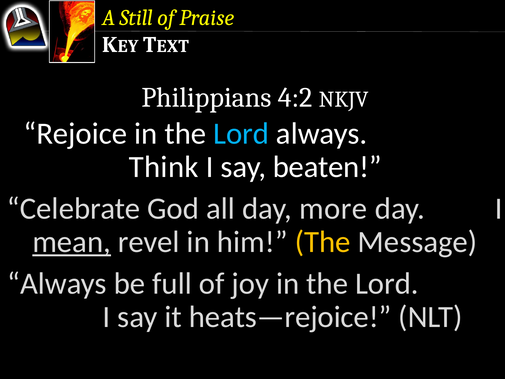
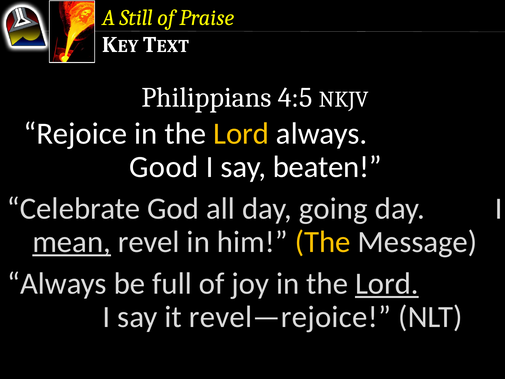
4:2: 4:2 -> 4:5
Lord at (241, 133) colour: light blue -> yellow
Think: Think -> Good
more: more -> going
Lord at (387, 284) underline: none -> present
heats—rejoice: heats—rejoice -> revel—rejoice
